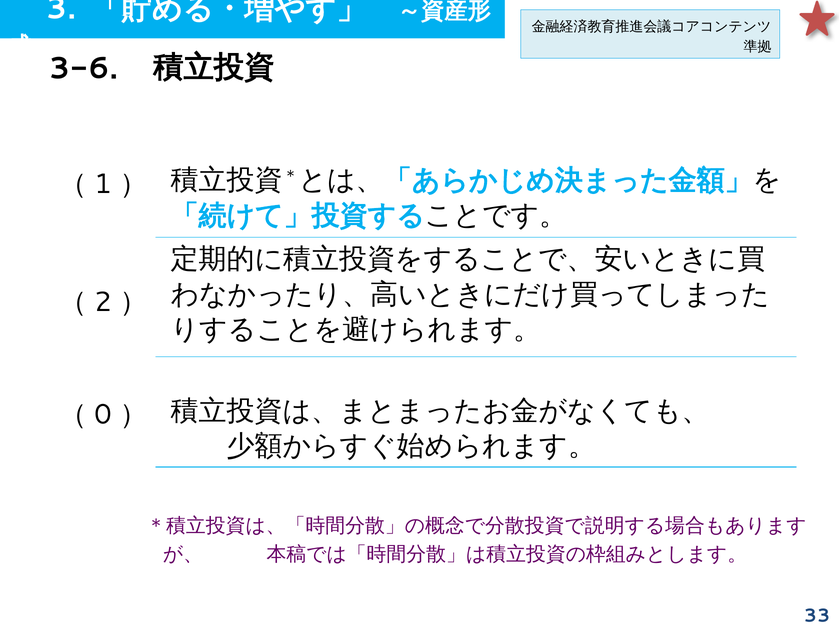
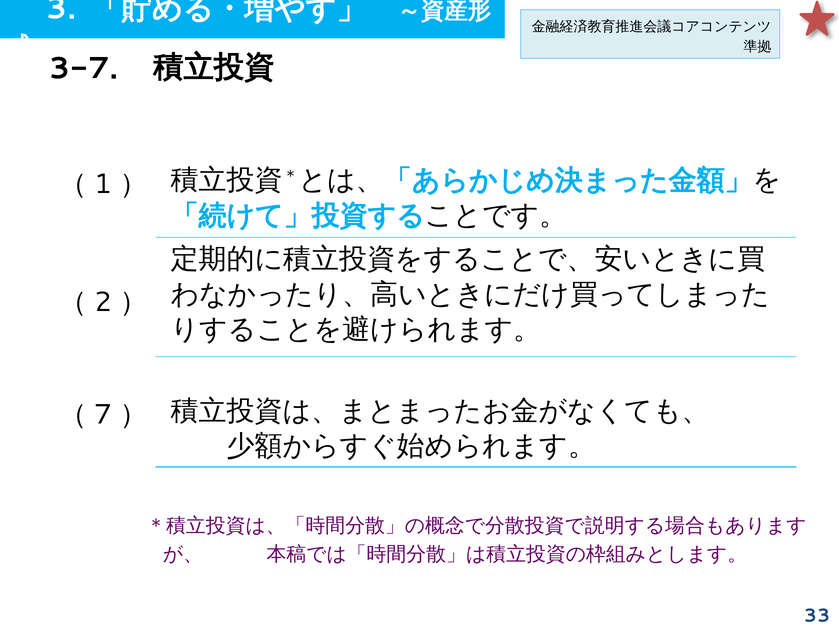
3-6: 3-6 -> 3-7
0: 0 -> 7
